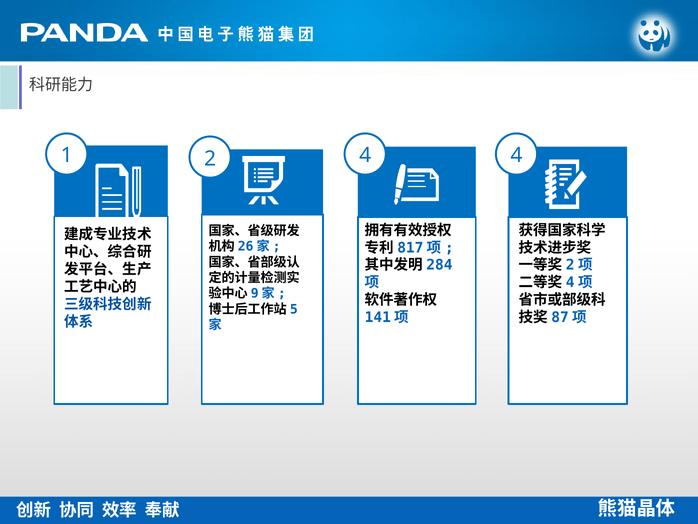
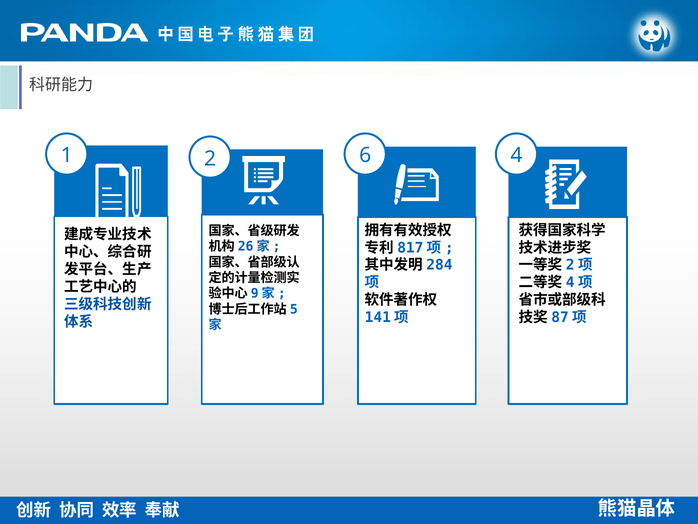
2 4: 4 -> 6
